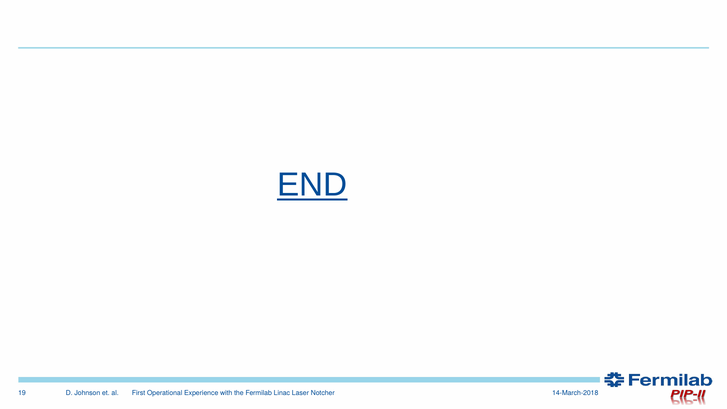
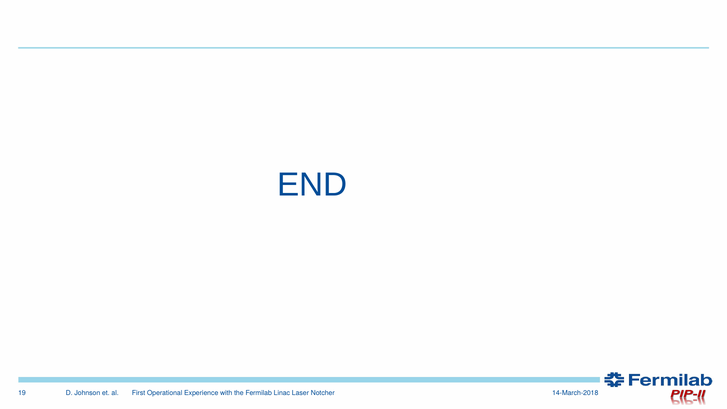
END underline: present -> none
